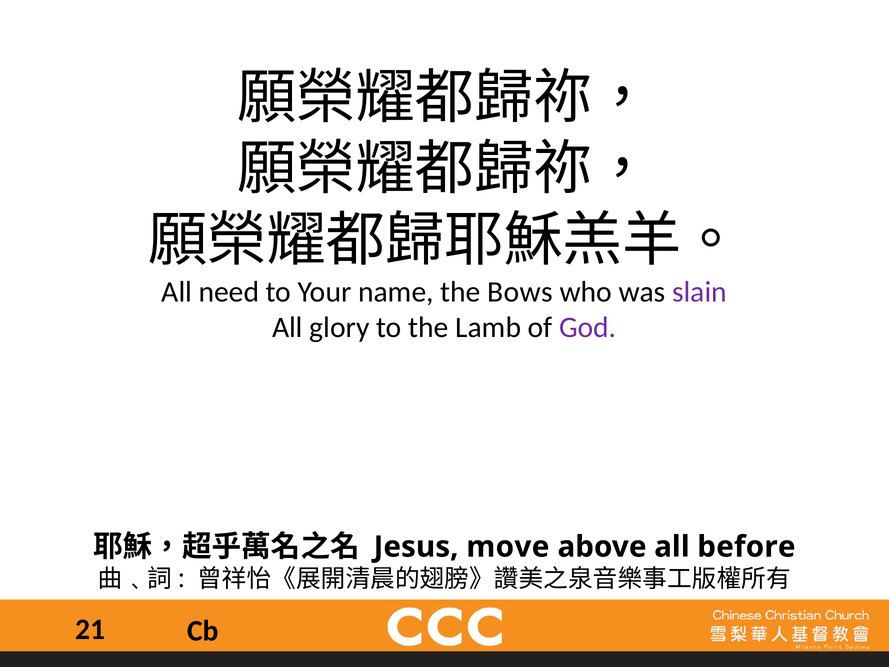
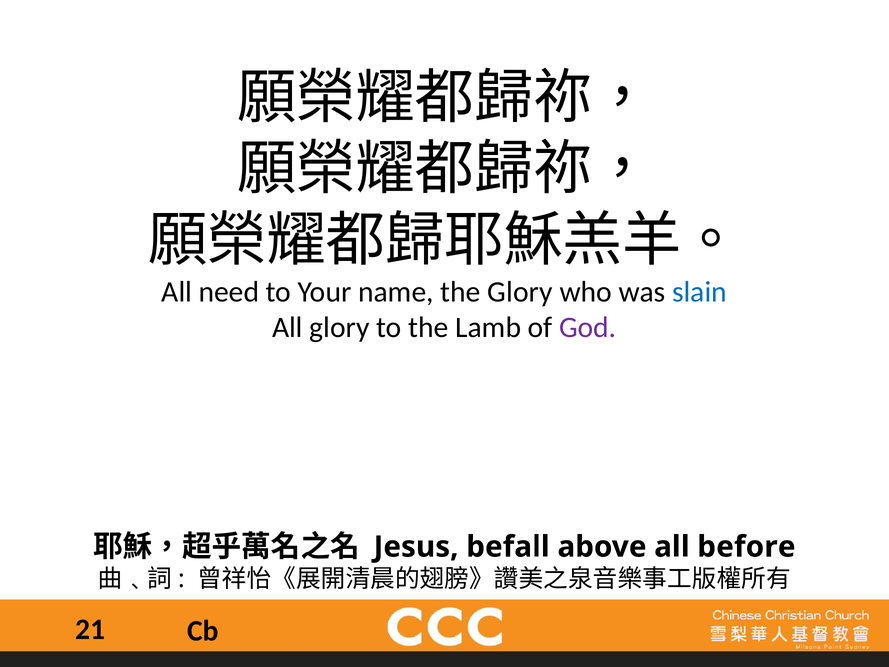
the Bows: Bows -> Glory
slain colour: purple -> blue
move: move -> befall
